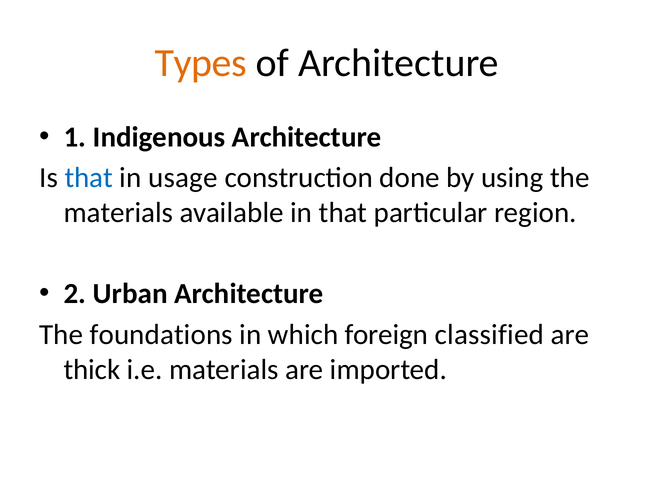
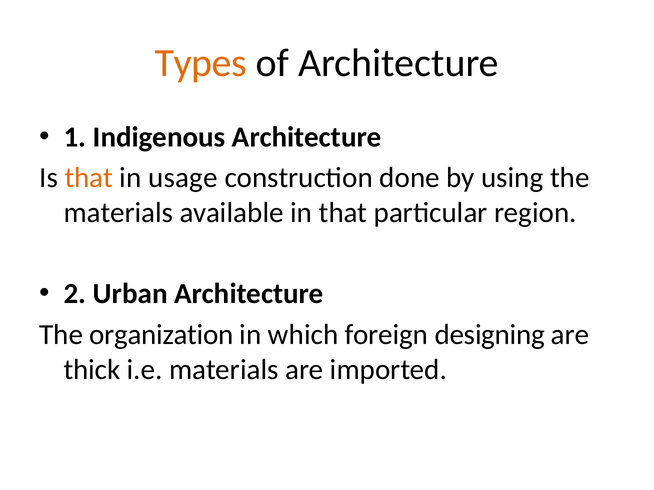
that at (89, 178) colour: blue -> orange
foundations: foundations -> organization
classified: classified -> designing
